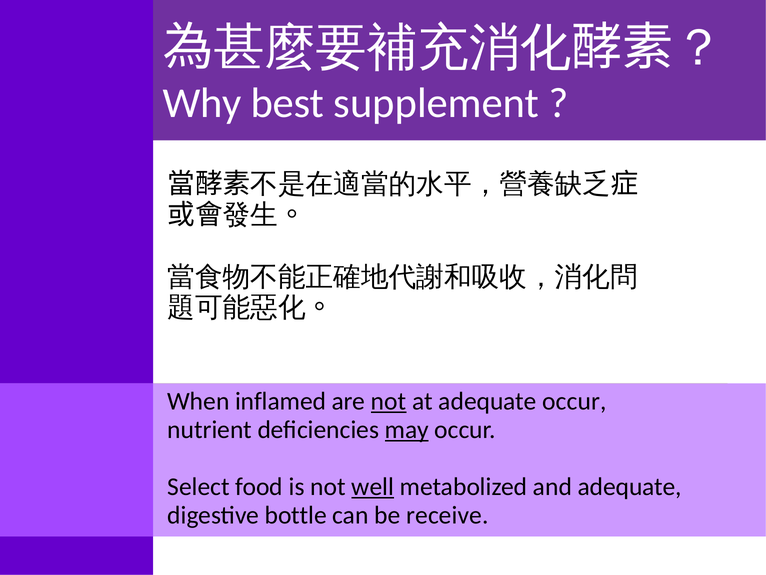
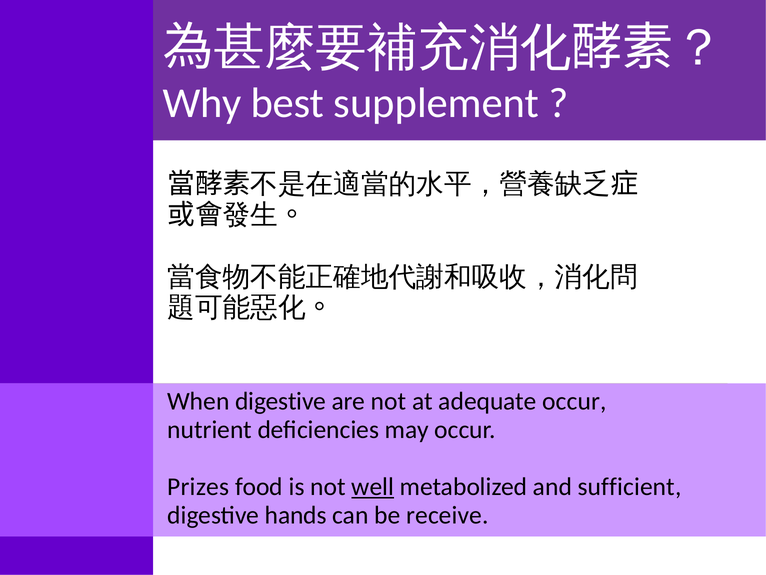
When inflamed: inflamed -> digestive
not at (389, 401) underline: present -> none
may underline: present -> none
Select: Select -> Prizes
and adequate: adequate -> sufficient
bottle: bottle -> hands
